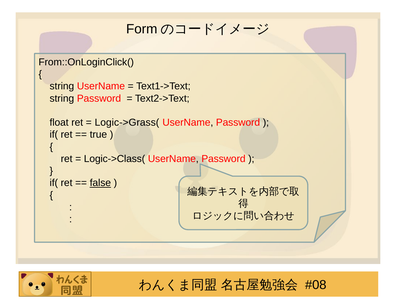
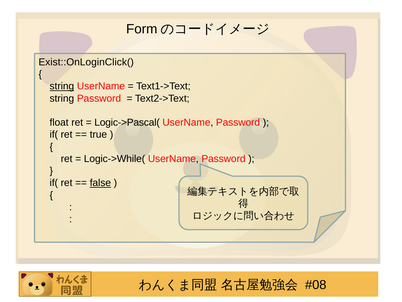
From::OnLoginClick(: From::OnLoginClick( -> Exist::OnLoginClick(
string at (62, 86) underline: none -> present
Logic->Grass(: Logic->Grass( -> Logic->Pascal(
Logic->Class(: Logic->Class( -> Logic->While(
